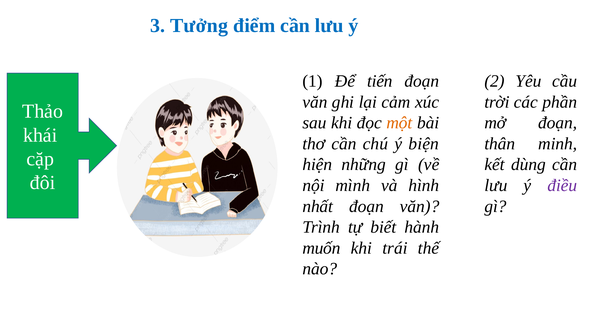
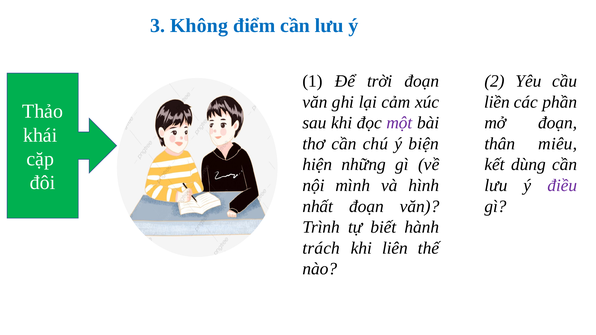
Tưởng: Tưởng -> Không
tiến: tiến -> trời
trời: trời -> liền
một colour: orange -> purple
minh: minh -> miêu
muốn: muốn -> trách
trái: trái -> liên
